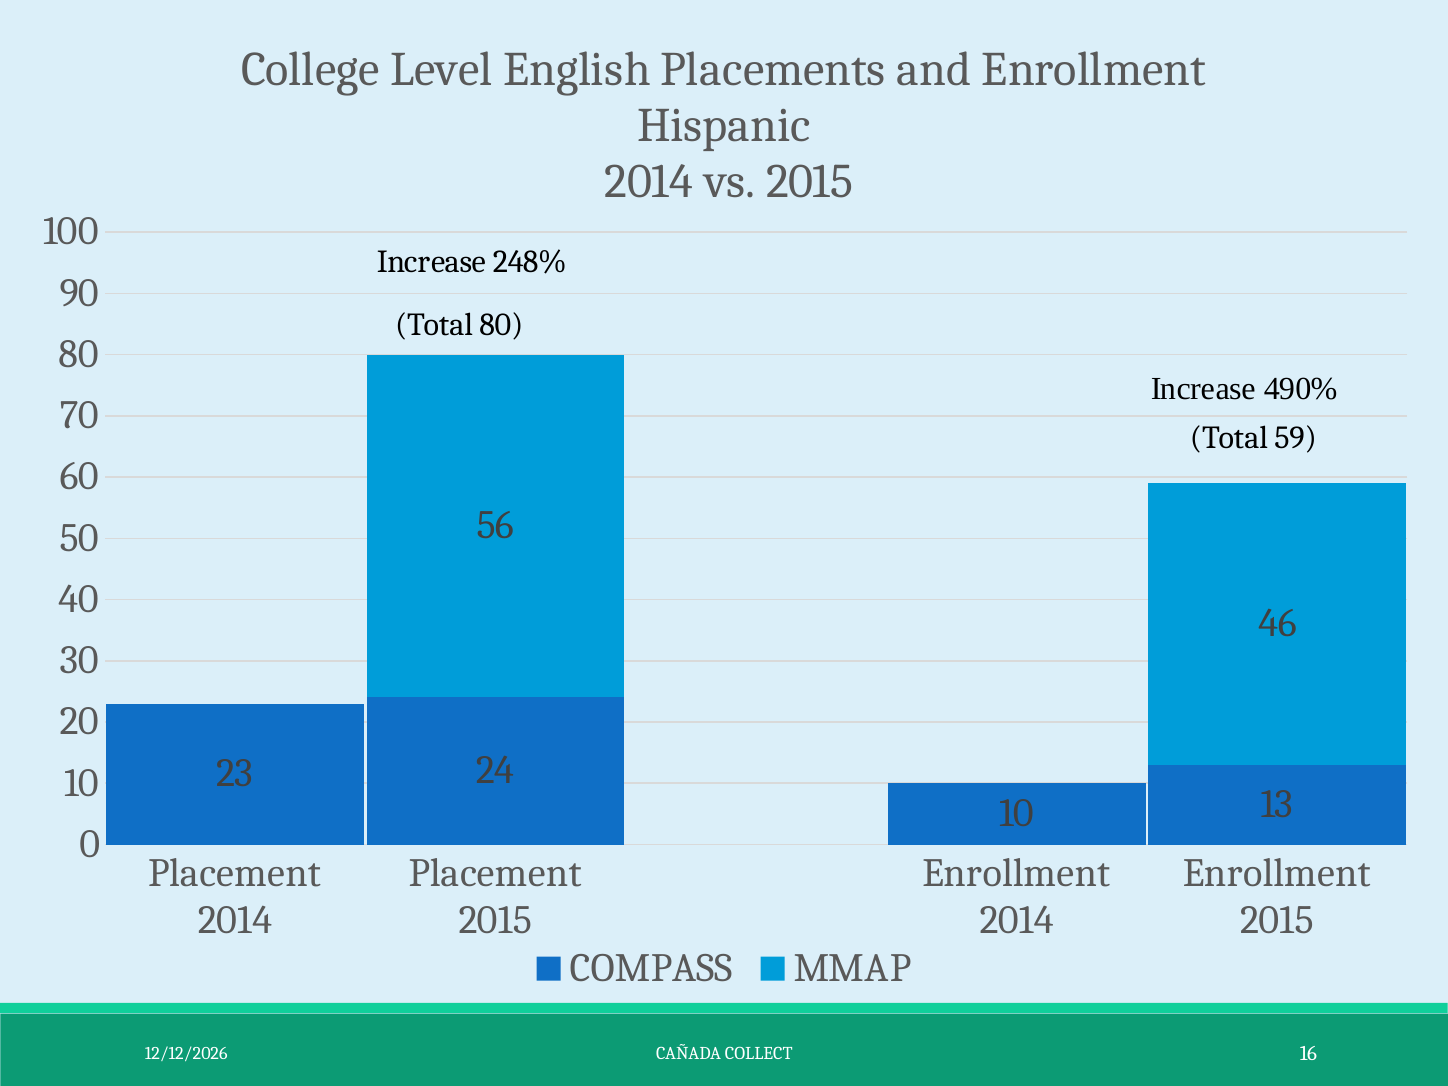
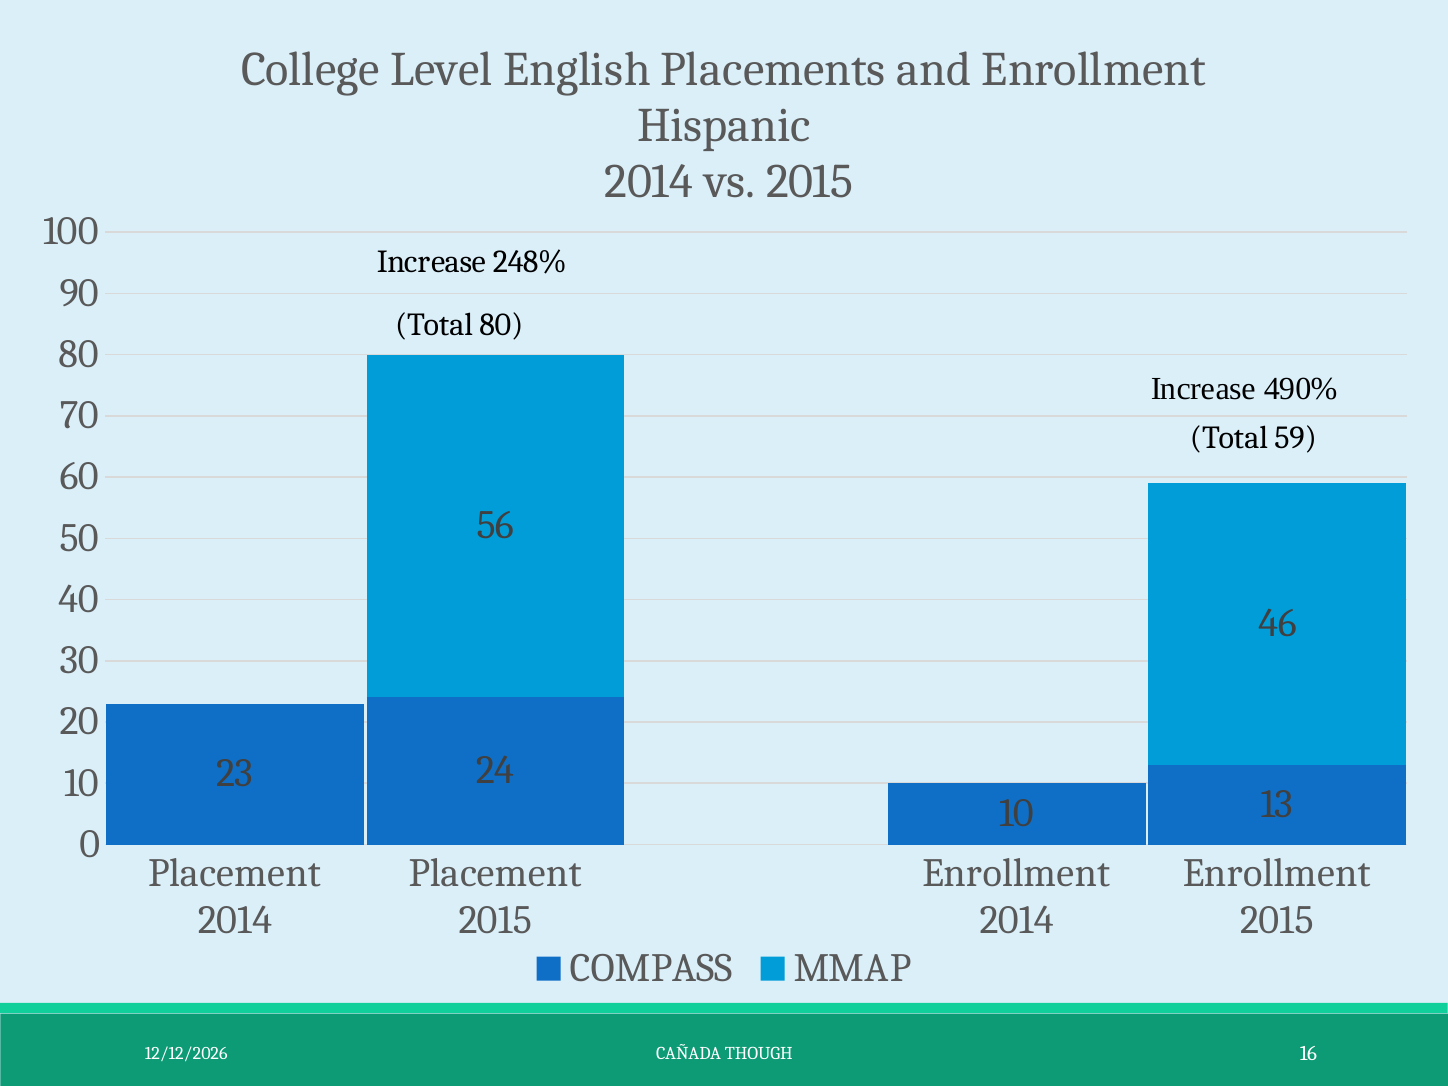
COLLECT: COLLECT -> THOUGH
